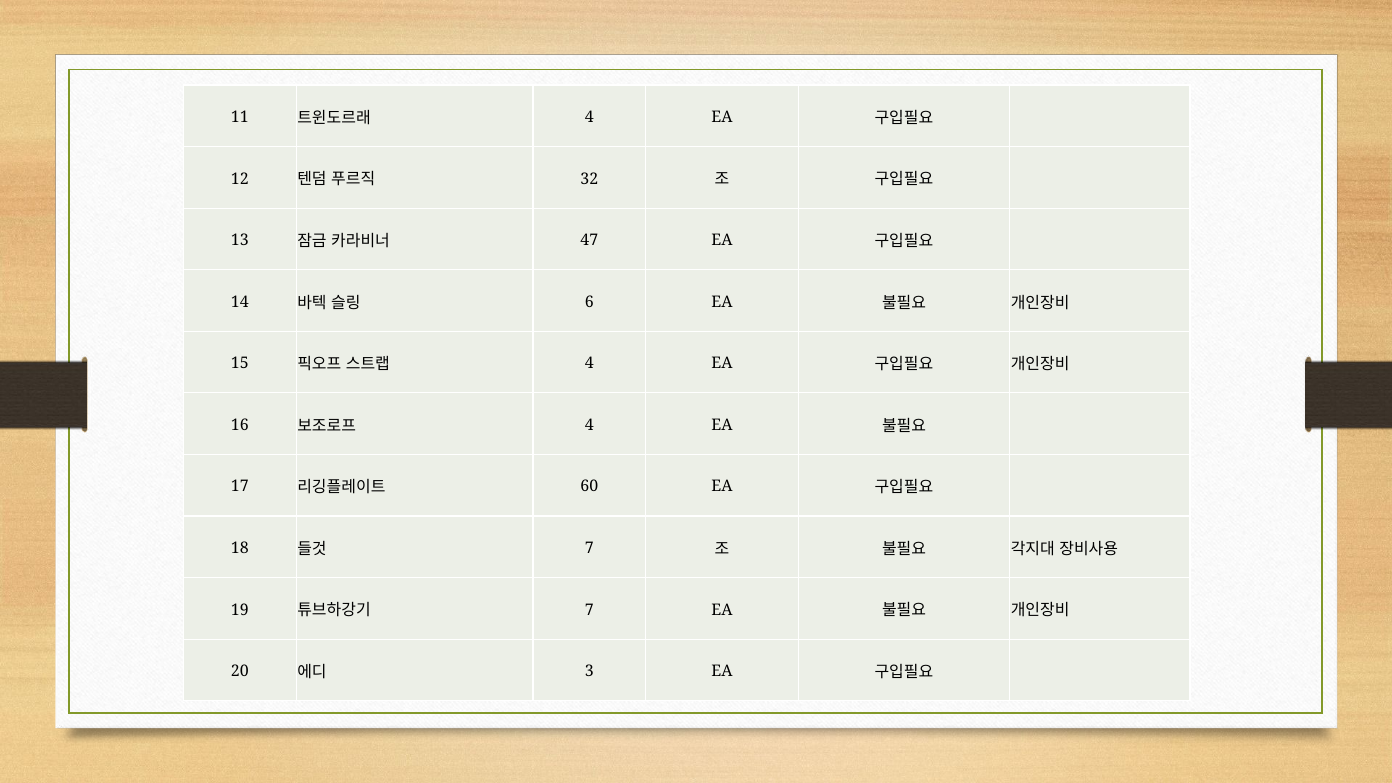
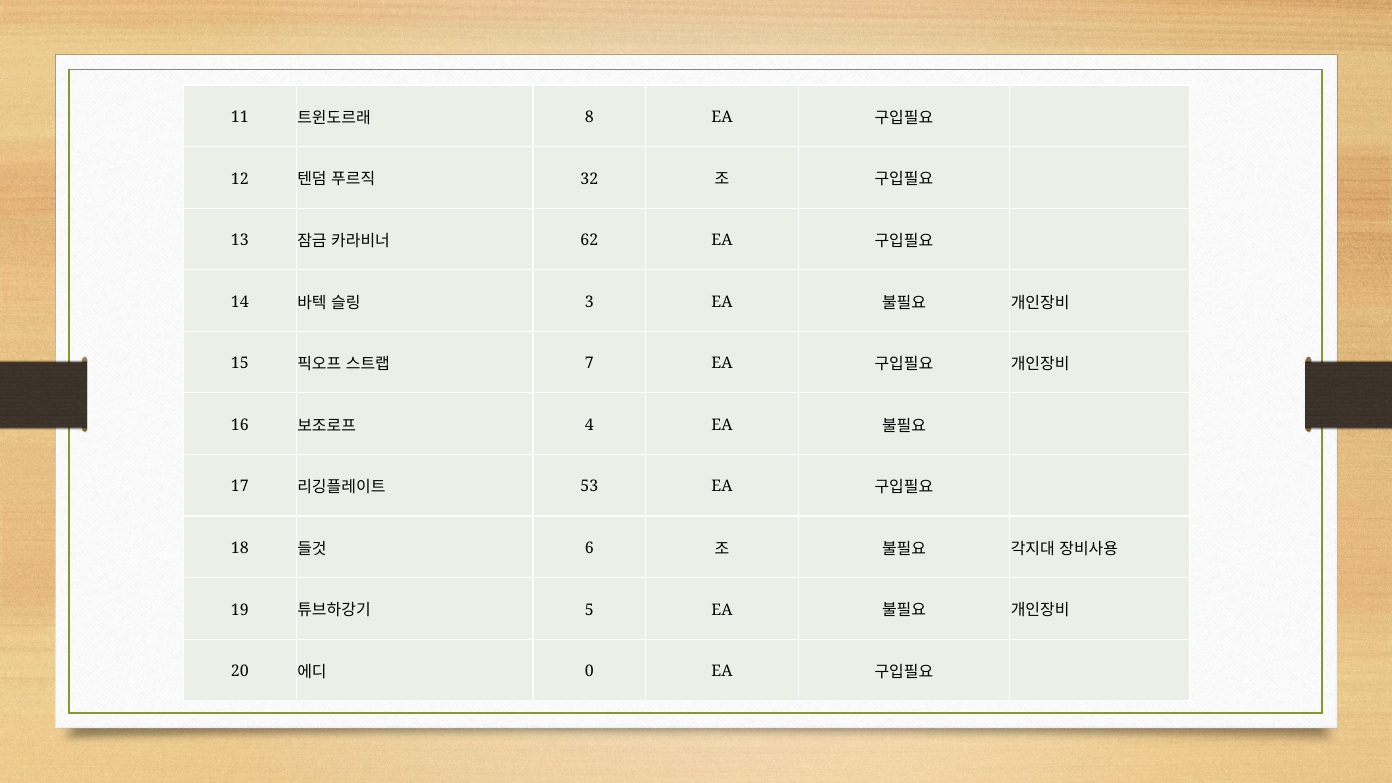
4 at (589, 117): 4 -> 8
47: 47 -> 62
6: 6 -> 3
4 at (589, 364): 4 -> 7
60: 60 -> 53
7 at (589, 548): 7 -> 6
7 at (589, 610): 7 -> 5
3: 3 -> 0
